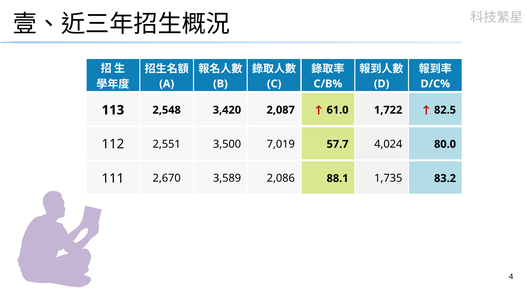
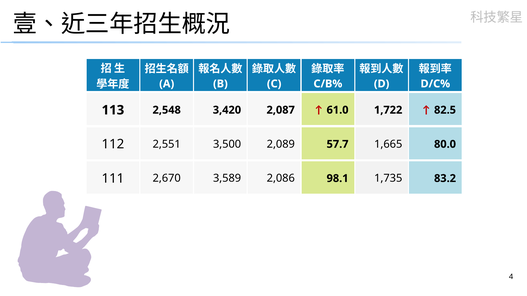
7,019: 7,019 -> 2,089
4,024: 4,024 -> 1,665
88.1: 88.1 -> 98.1
